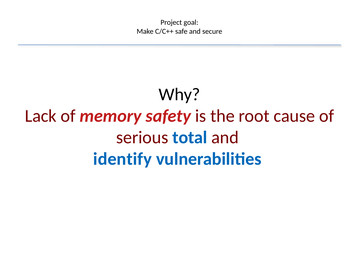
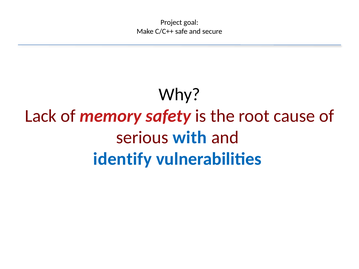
total: total -> with
